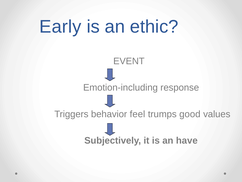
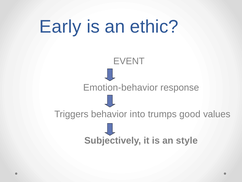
Emotion-including: Emotion-including -> Emotion-behavior
feel: feel -> into
have: have -> style
